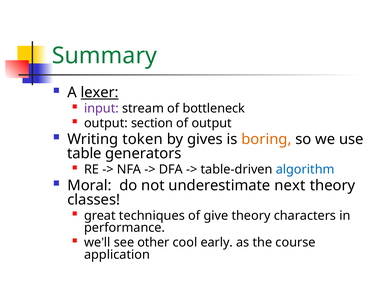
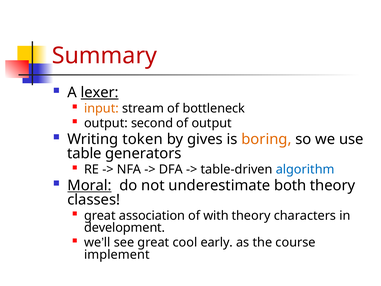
Summary colour: green -> red
input colour: purple -> orange
section: section -> second
Moral underline: none -> present
next: next -> both
techniques: techniques -> association
give: give -> with
performance: performance -> development
see other: other -> great
application: application -> implement
